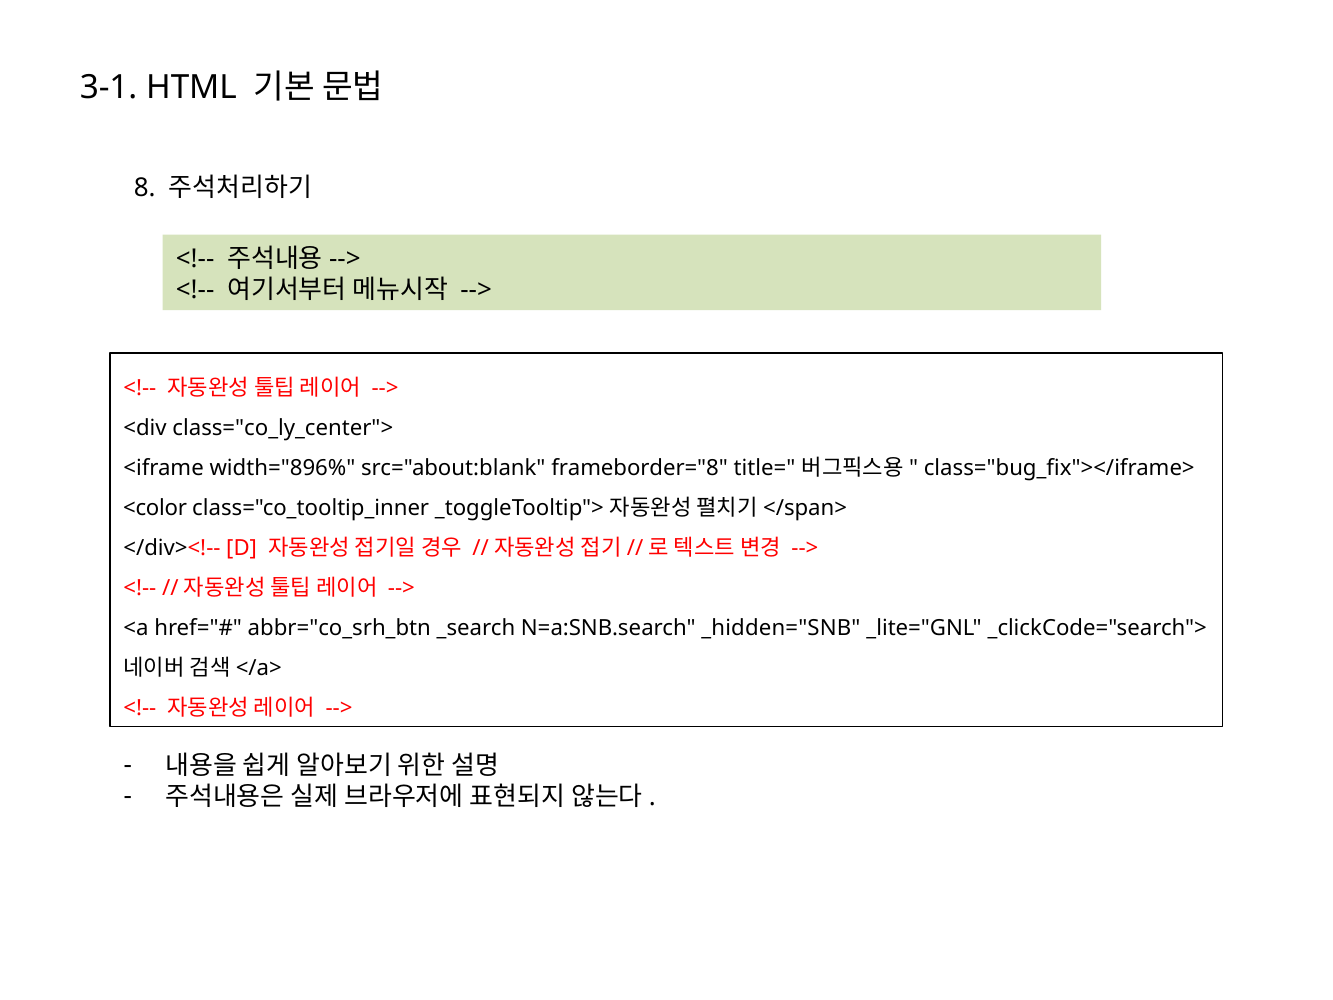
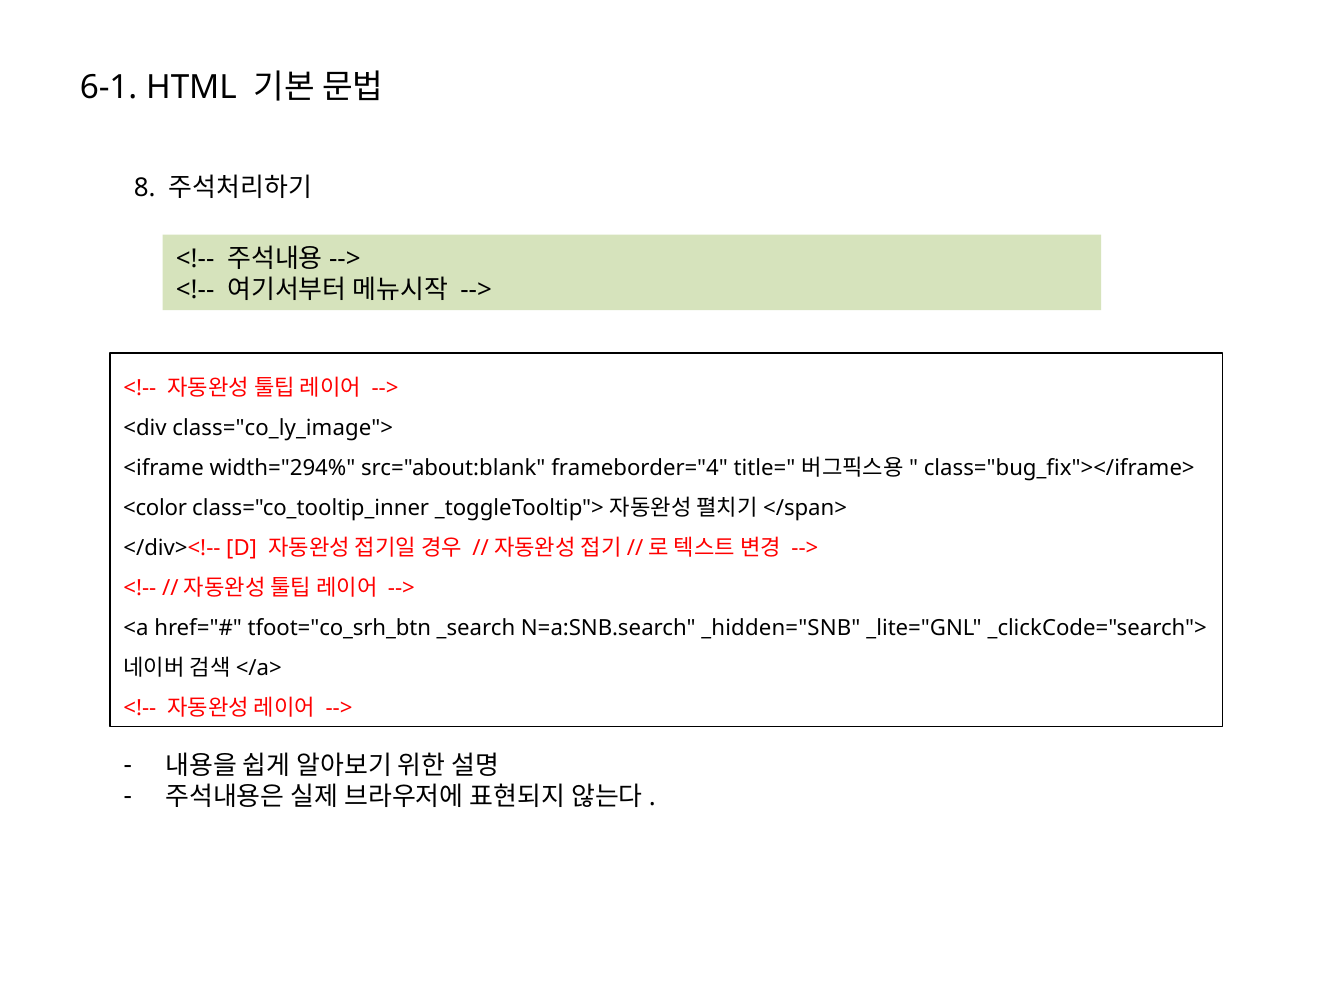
3-1: 3-1 -> 6-1
class="co_ly_center">: class="co_ly_center"> -> class="co_ly_image">
width="896%: width="896% -> width="294%
frameborder="8: frameborder="8 -> frameborder="4
abbr="co_srh_btn: abbr="co_srh_btn -> tfoot="co_srh_btn
